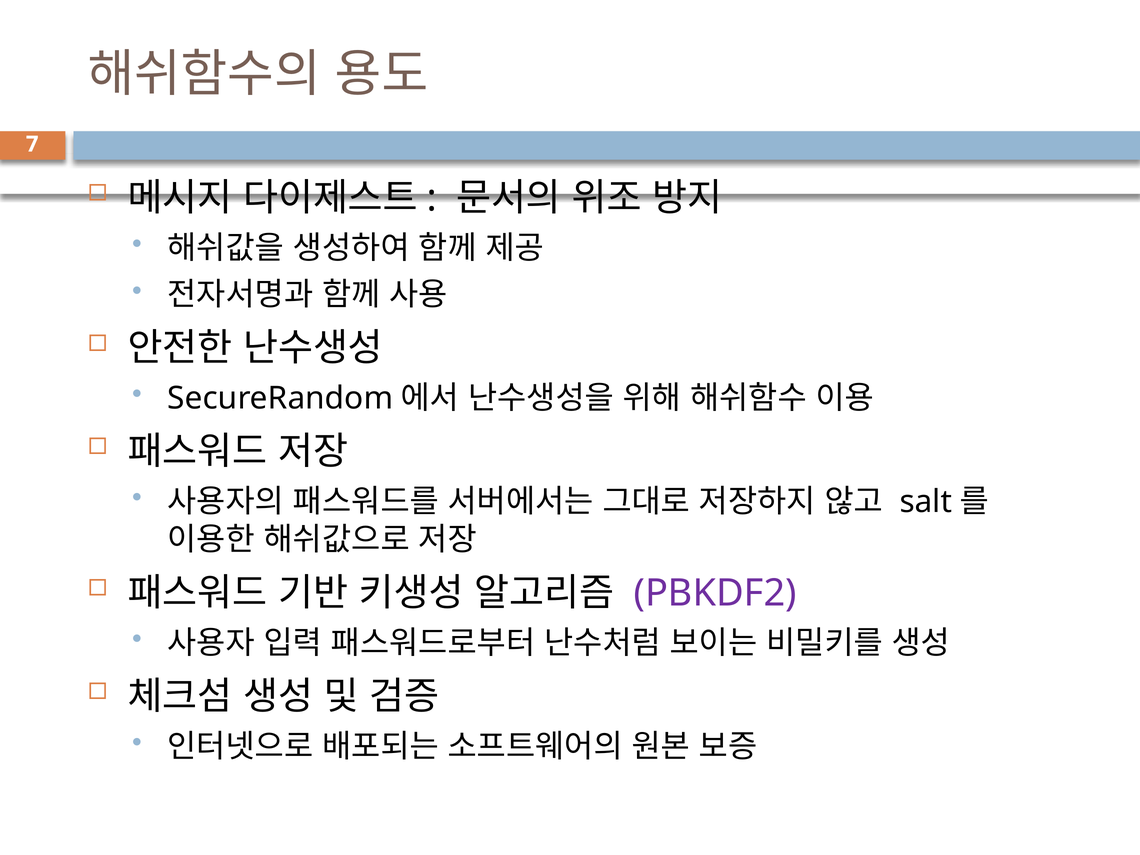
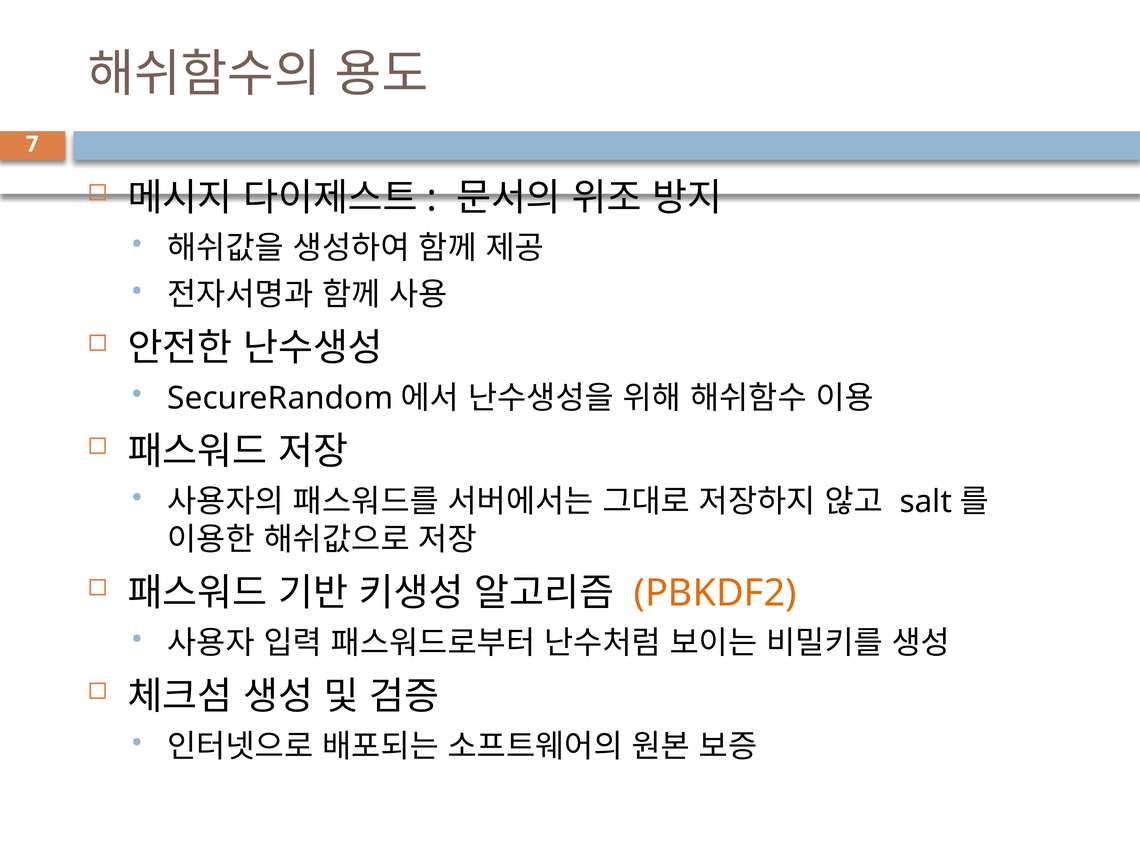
PBKDF2 colour: purple -> orange
